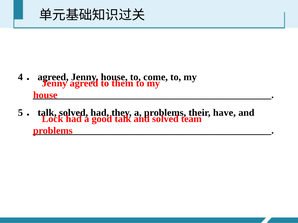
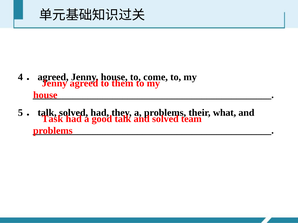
have: have -> what
Lock: Lock -> Task
